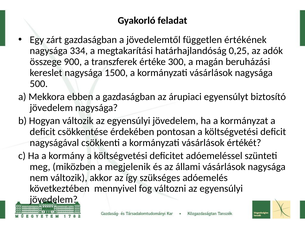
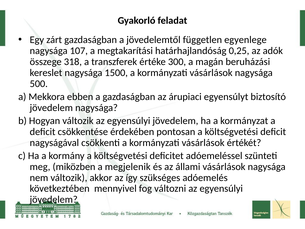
értékének: értékének -> egyenlege
334: 334 -> 107
900: 900 -> 318
